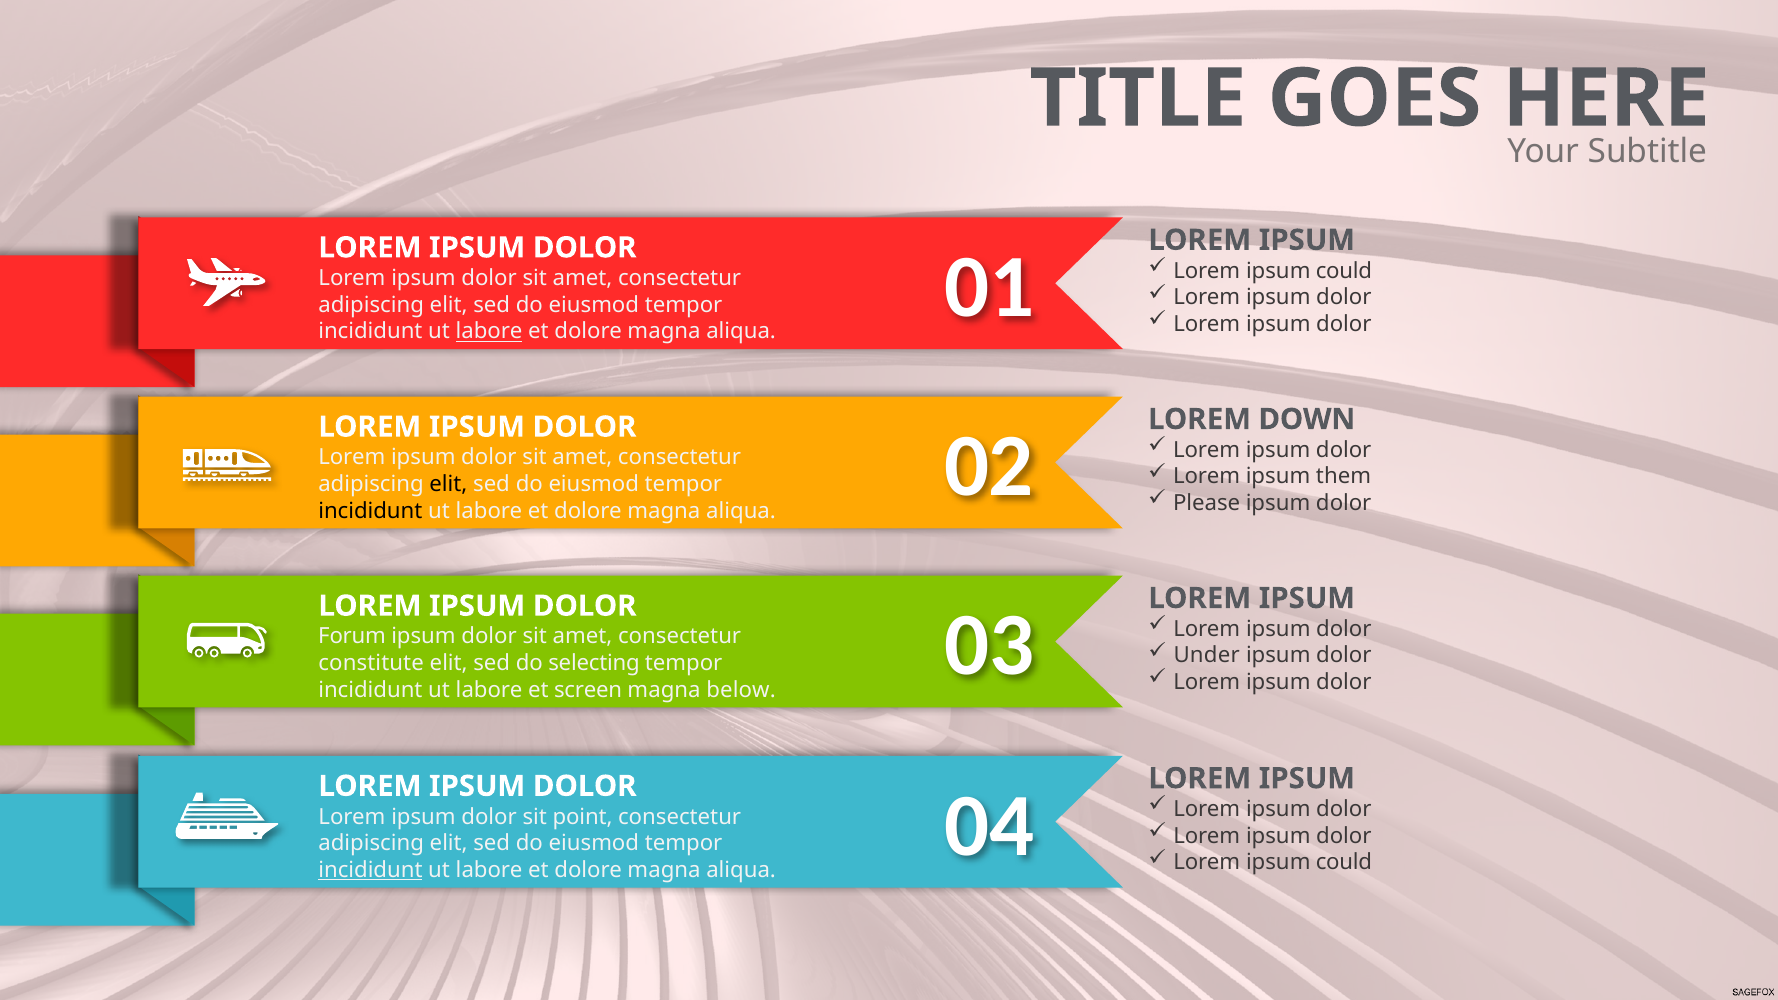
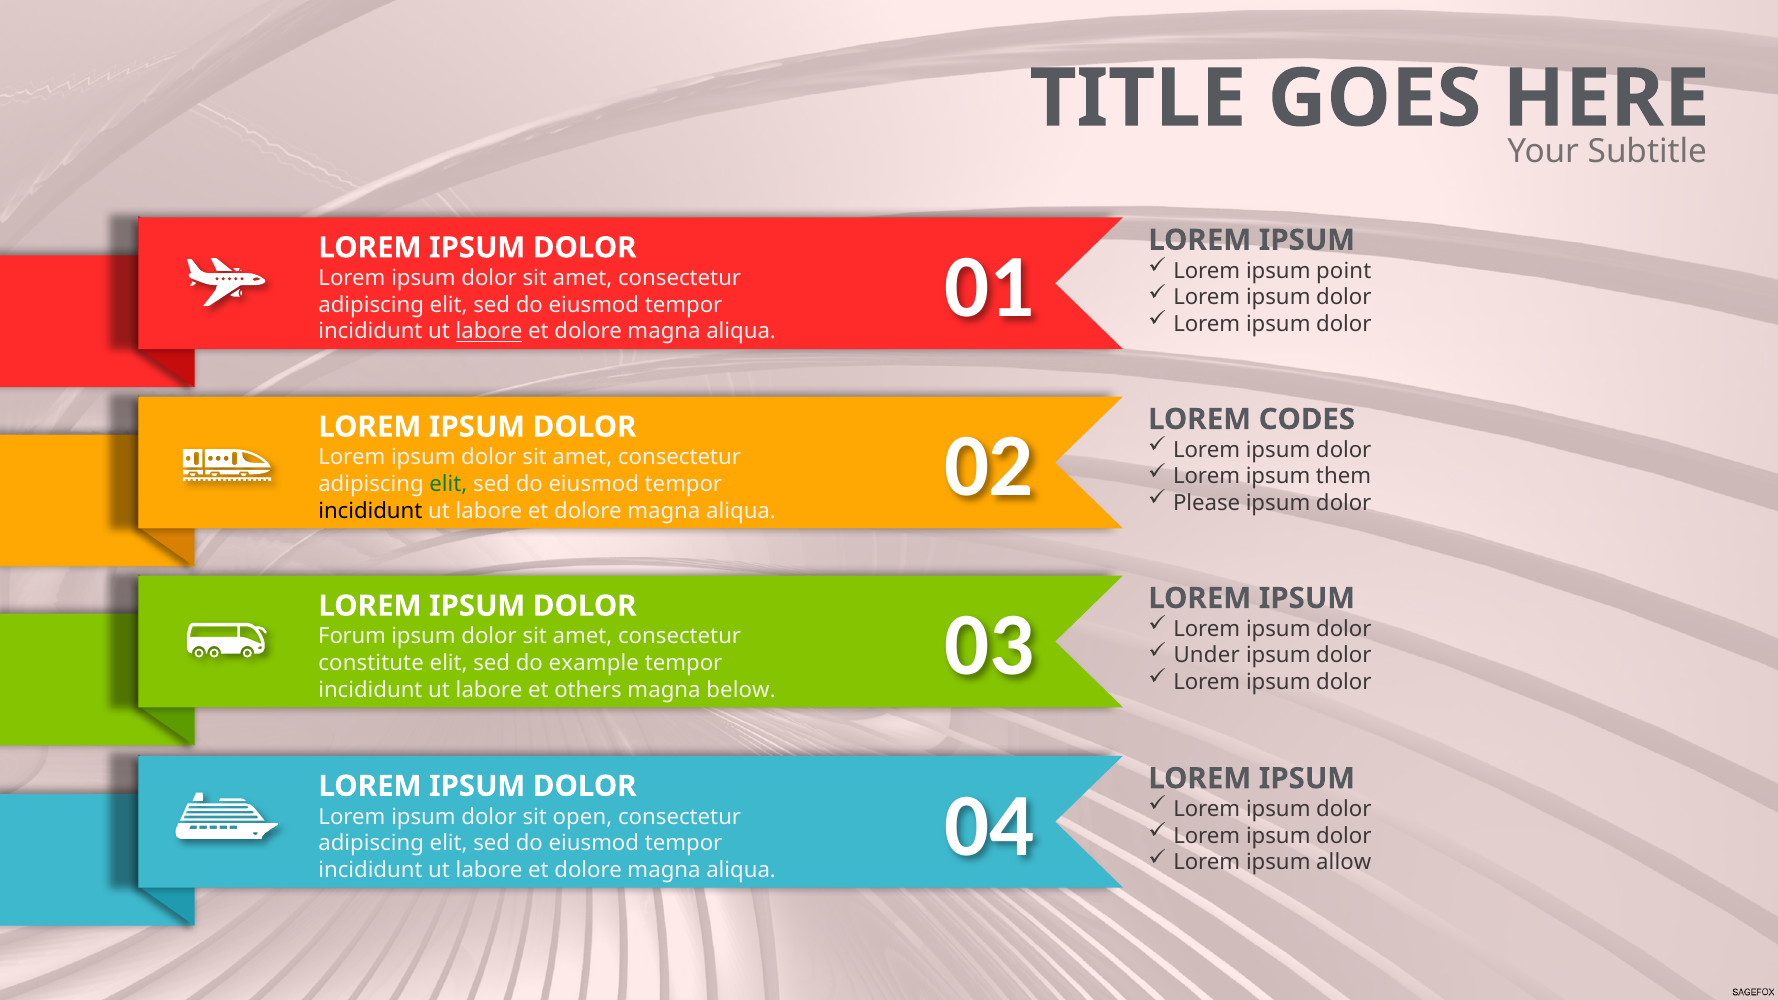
could at (1344, 271): could -> point
DOWN: DOWN -> CODES
elit at (448, 484) colour: black -> green
selecting: selecting -> example
screen: screen -> others
point: point -> open
could at (1344, 863): could -> allow
incididunt at (370, 870) underline: present -> none
